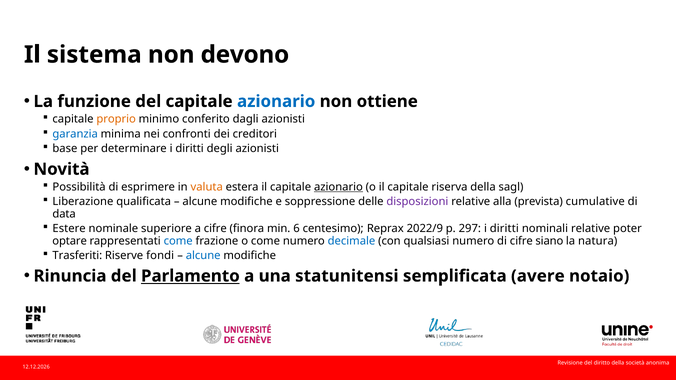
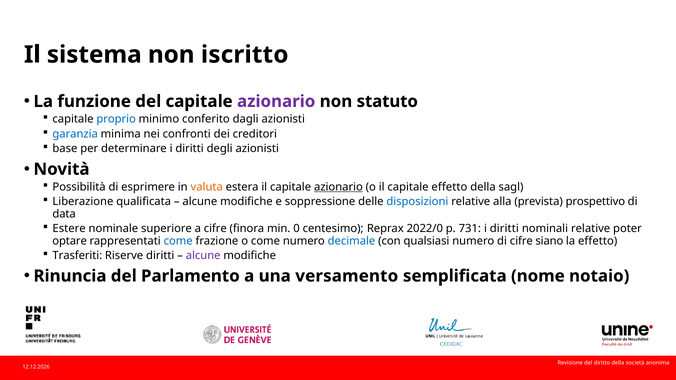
devono: devono -> iscritto
azionario at (276, 101) colour: blue -> purple
ottiene: ottiene -> statuto
proprio colour: orange -> blue
capitale riserva: riserva -> effetto
disposizioni colour: purple -> blue
cumulative: cumulative -> prospettivo
6: 6 -> 0
2022/9: 2022/9 -> 2022/0
297: 297 -> 731
la natura: natura -> effetto
Riserve fondi: fondi -> diritti
alcune at (203, 256) colour: blue -> purple
Parlamento underline: present -> none
statunitensi: statunitensi -> versamento
avere: avere -> nome
